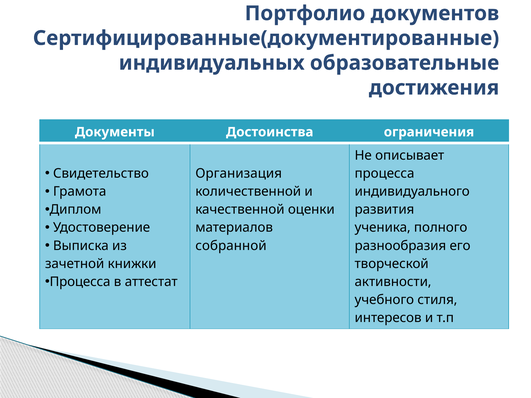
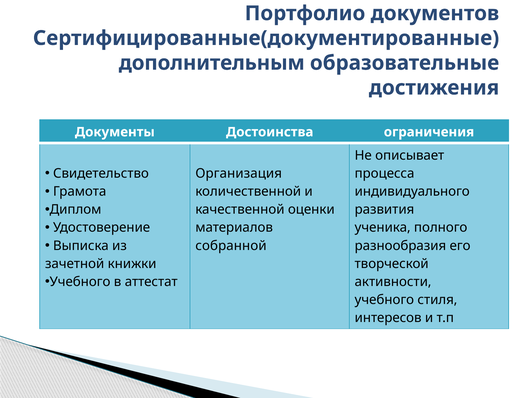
индивидуальных: индивидуальных -> дополнительным
Процесса at (80, 282): Процесса -> Учебного
